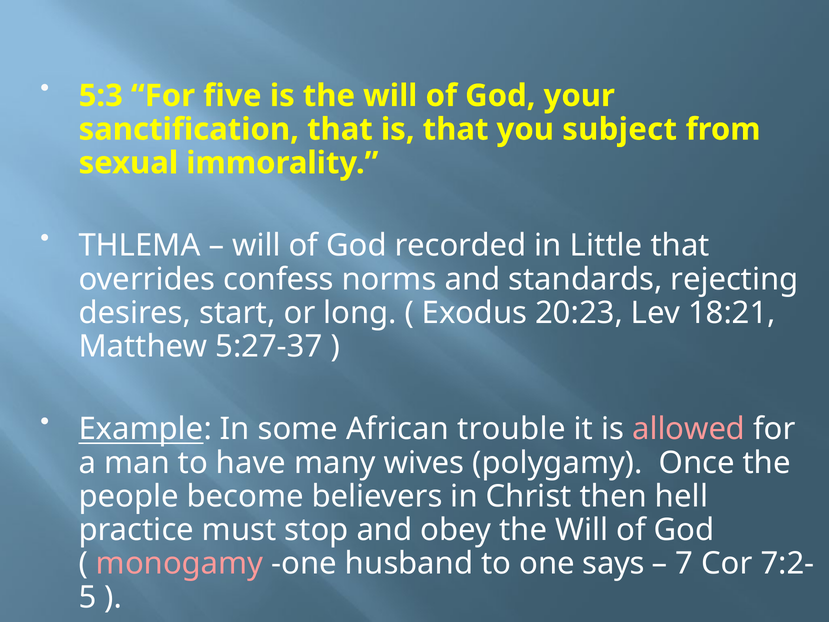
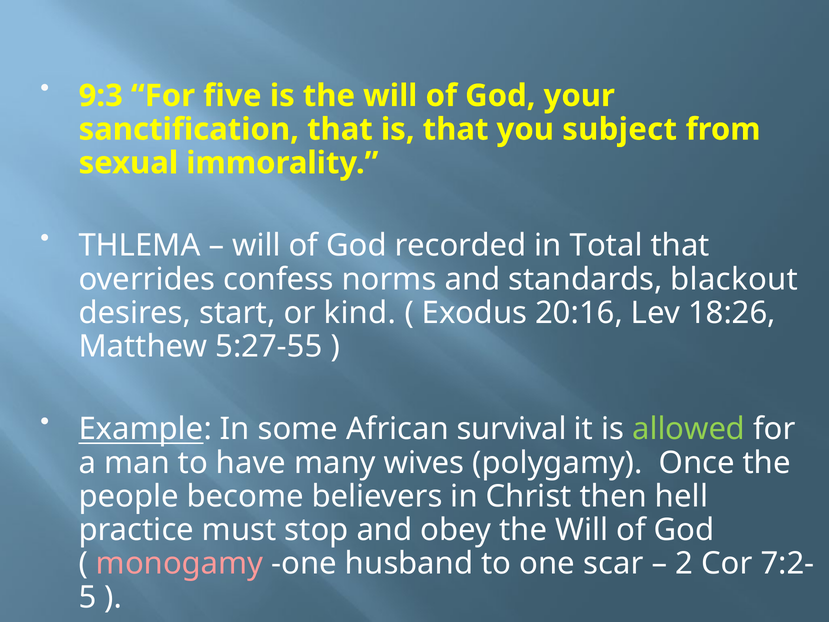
5:3: 5:3 -> 9:3
Little: Little -> Total
rejecting: rejecting -> blackout
long: long -> kind
20:23: 20:23 -> 20:16
18:21: 18:21 -> 18:26
5:27-37: 5:27-37 -> 5:27-55
trouble: trouble -> survival
allowed colour: pink -> light green
says: says -> scar
7: 7 -> 2
